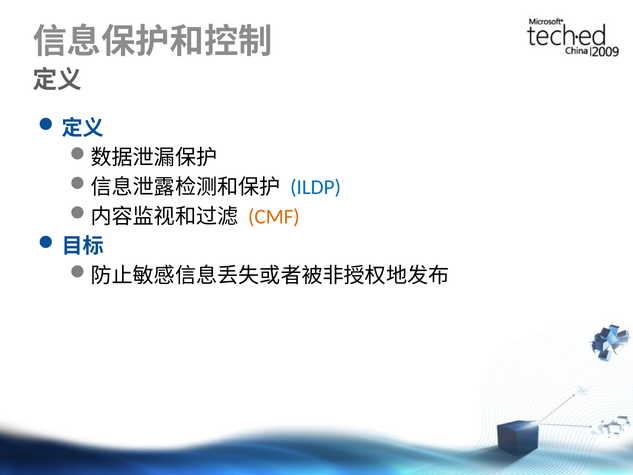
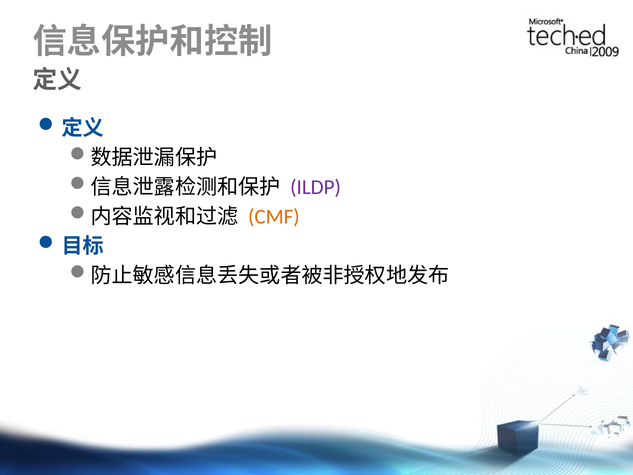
ILDP colour: blue -> purple
